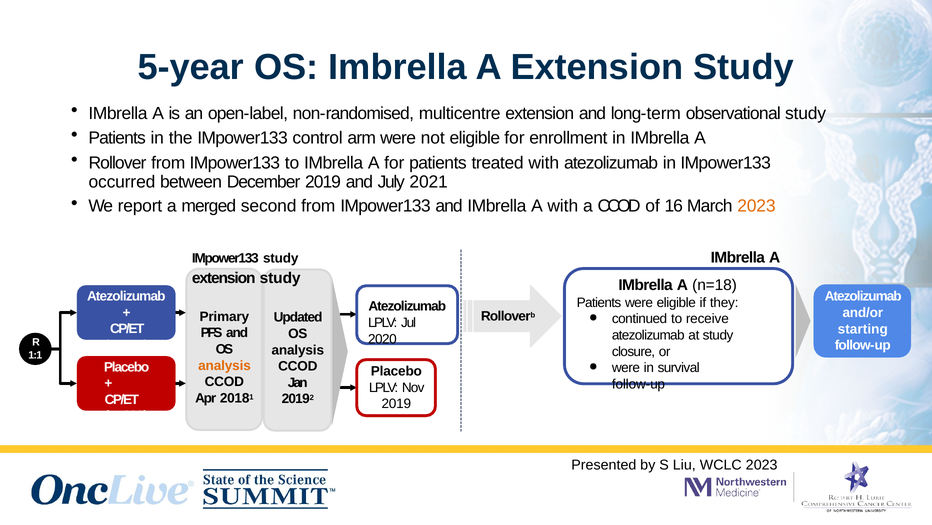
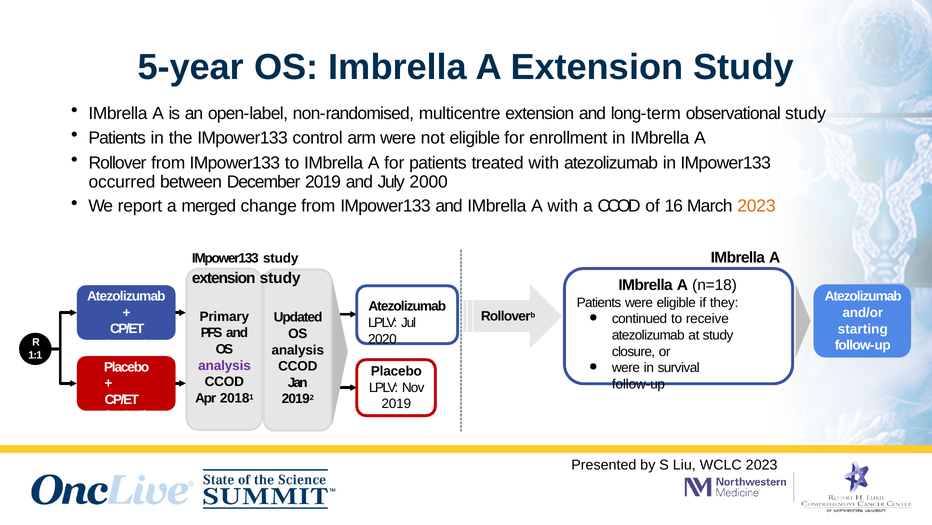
2021: 2021 -> 2000
second: second -> change
analysis at (225, 365) colour: orange -> purple
